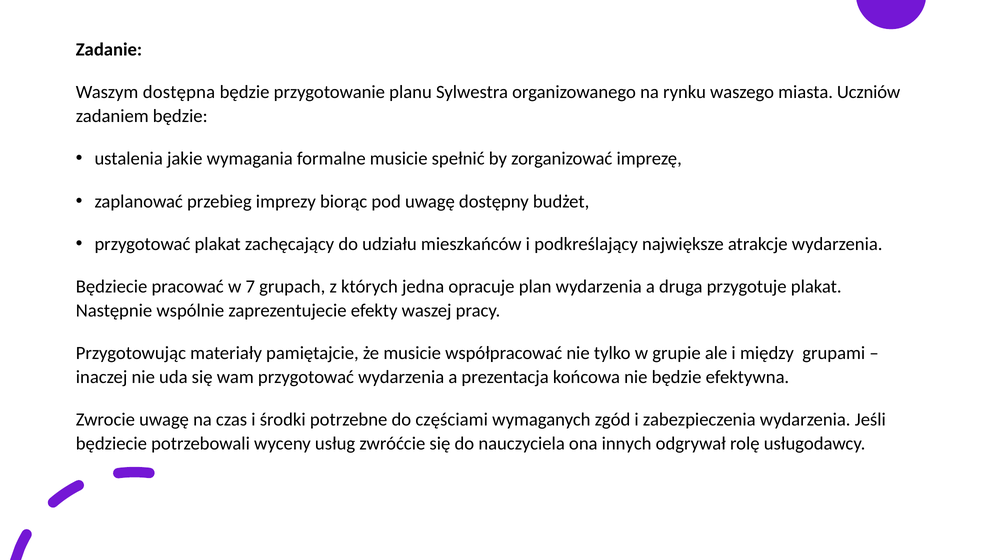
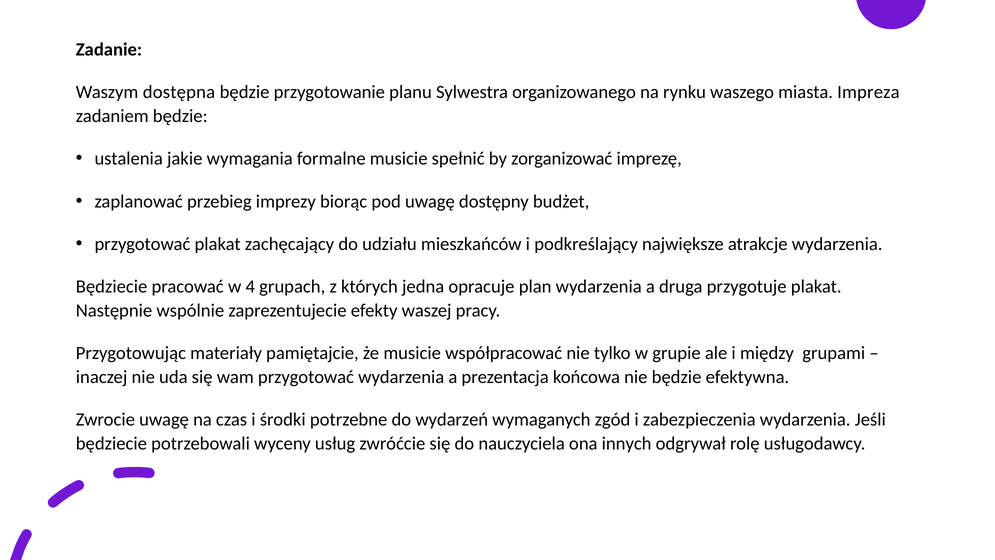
Uczniów: Uczniów -> Impreza
7: 7 -> 4
częściami: częściami -> wydarzeń
